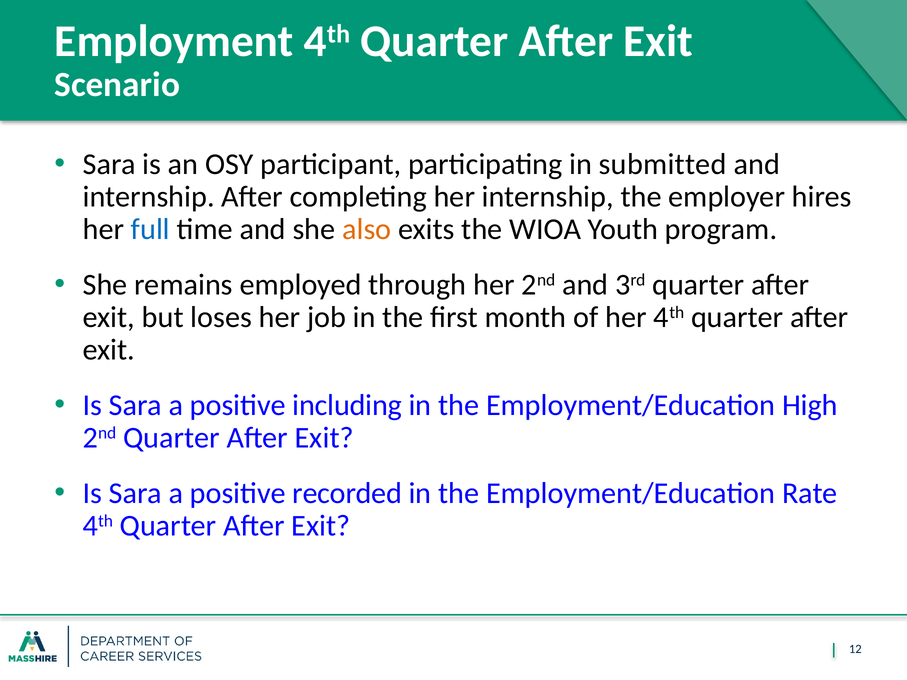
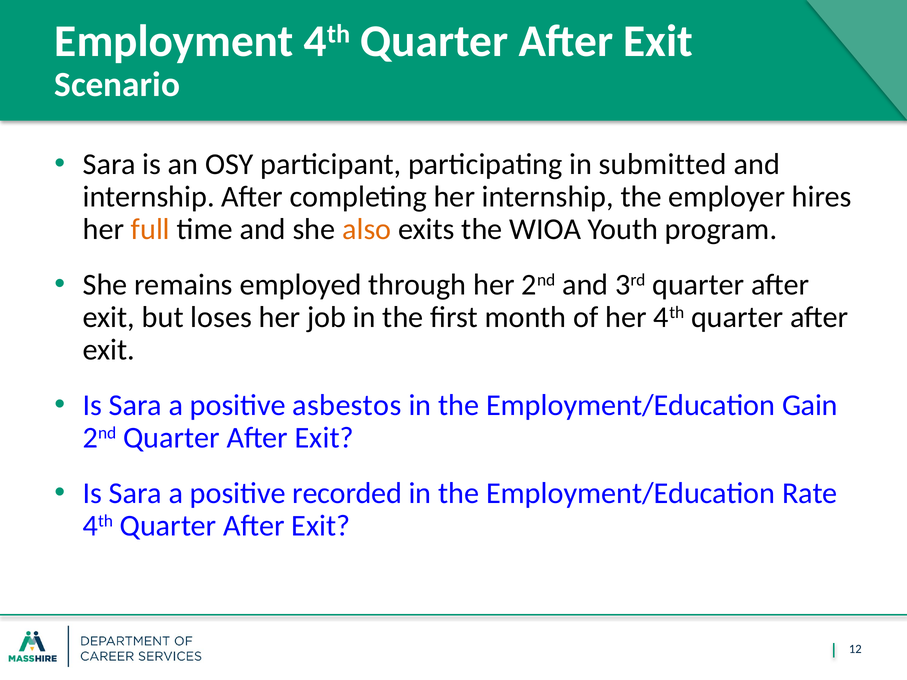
full colour: blue -> orange
including: including -> asbestos
High: High -> Gain
